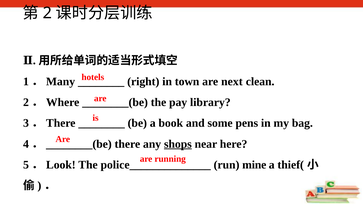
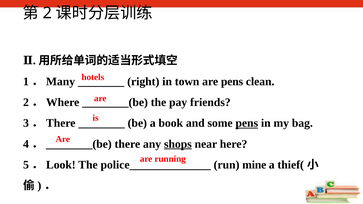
are next: next -> pens
library: library -> friends
pens at (247, 123) underline: none -> present
